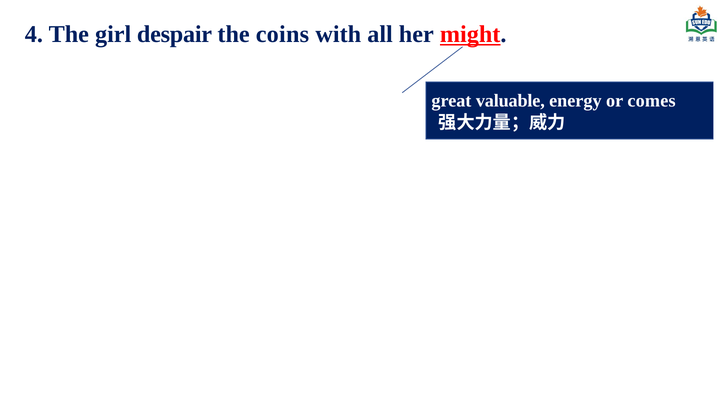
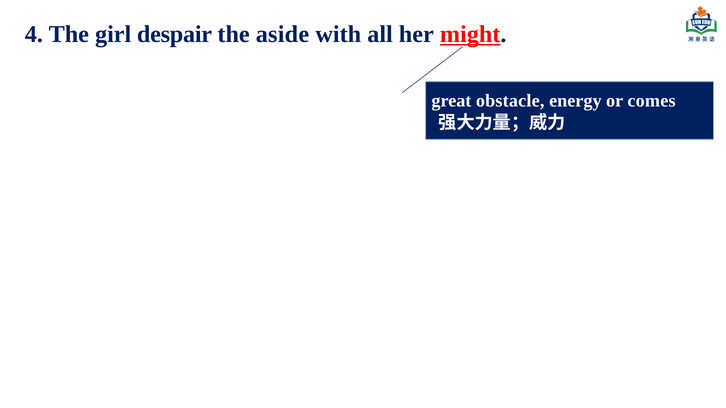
coins: coins -> aside
valuable: valuable -> obstacle
